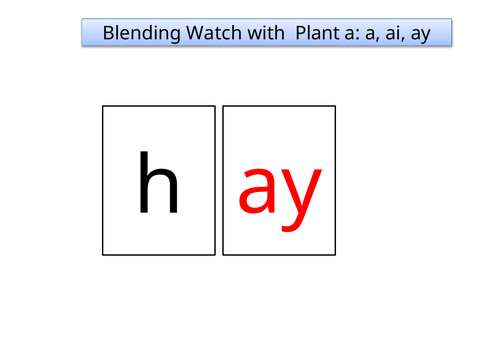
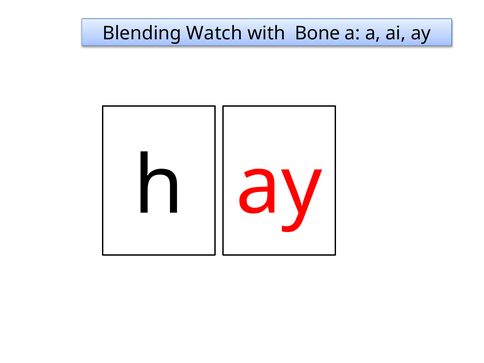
Plant: Plant -> Bone
